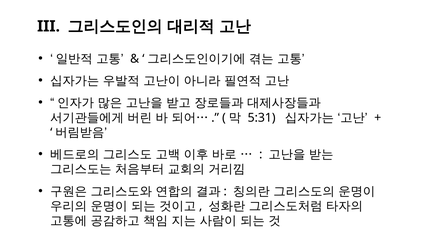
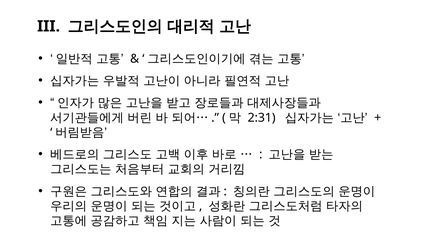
5:31: 5:31 -> 2:31
